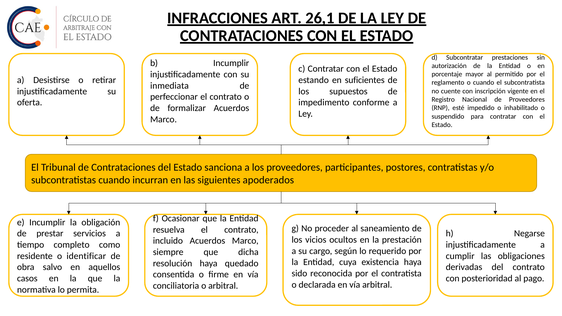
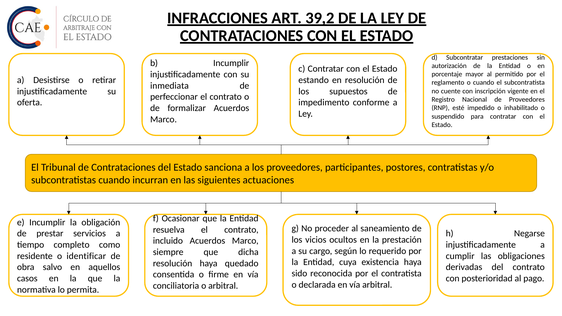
26,1: 26,1 -> 39,2
en suficientes: suficientes -> resolución
apoderados: apoderados -> actuaciones
